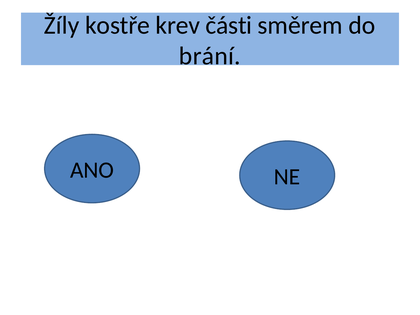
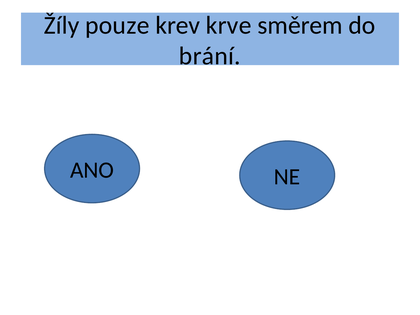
kostře: kostře -> pouze
části: části -> krve
